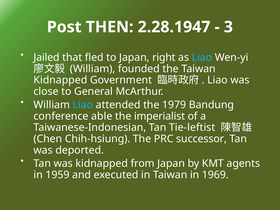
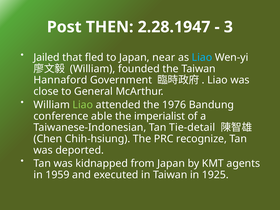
right: right -> near
Kidnapped at (60, 80): Kidnapped -> Hannaford
Liao at (83, 105) colour: light blue -> light green
1979: 1979 -> 1976
Tie-leftist: Tie-leftist -> Tie-detail
successor: successor -> recognize
1969: 1969 -> 1925
